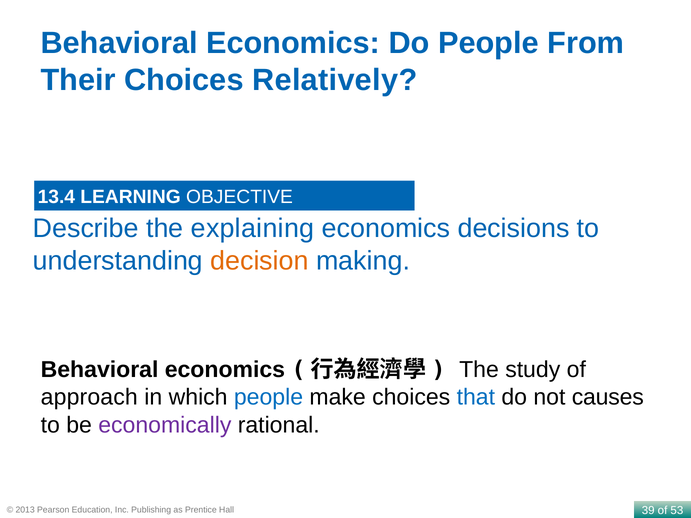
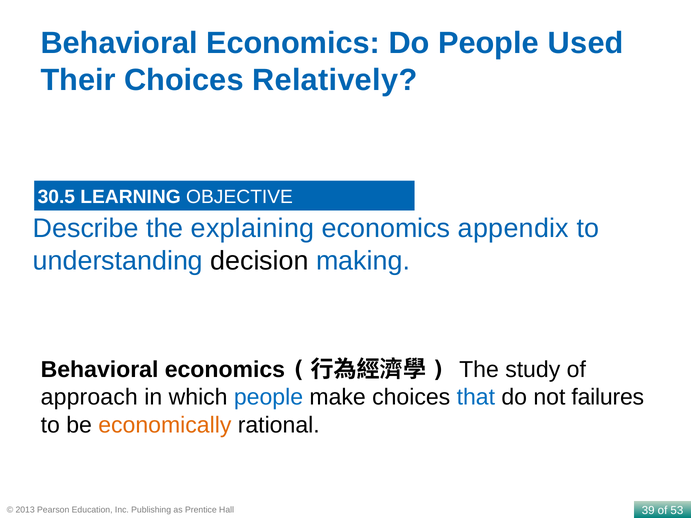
From: From -> Used
13.4: 13.4 -> 30.5
decisions: decisions -> appendix
decision colour: orange -> black
causes: causes -> failures
economically colour: purple -> orange
